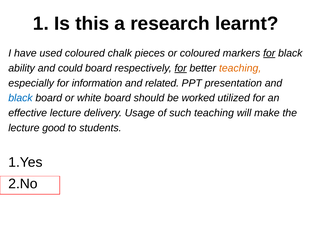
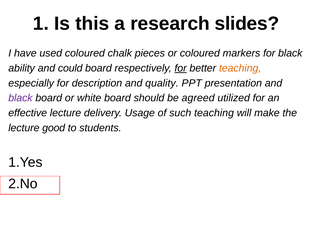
learnt: learnt -> slides
for at (269, 53) underline: present -> none
information: information -> description
related: related -> quality
black at (20, 98) colour: blue -> purple
worked: worked -> agreed
